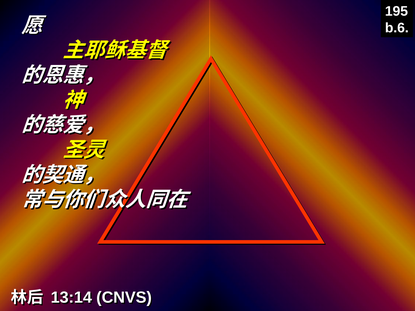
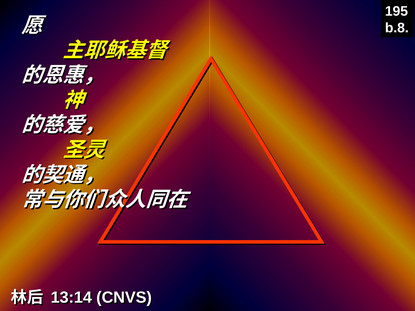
b.6: b.6 -> b.8
